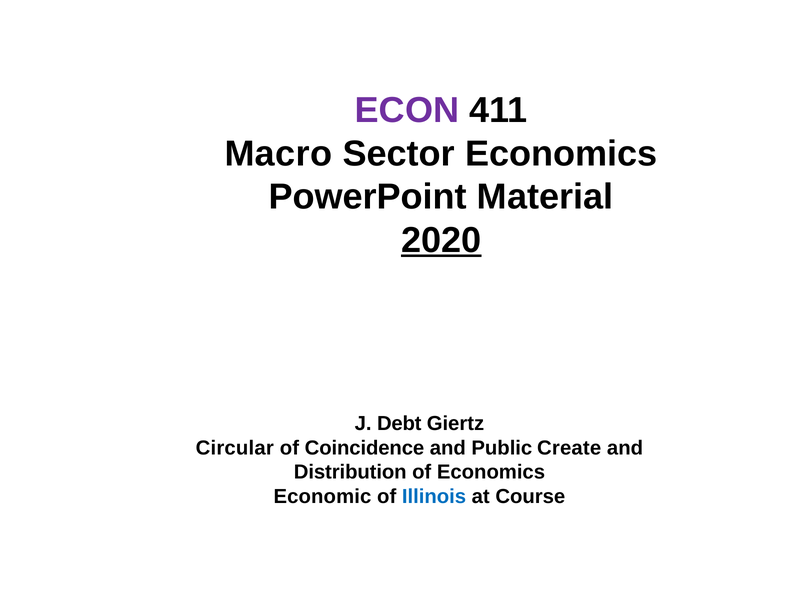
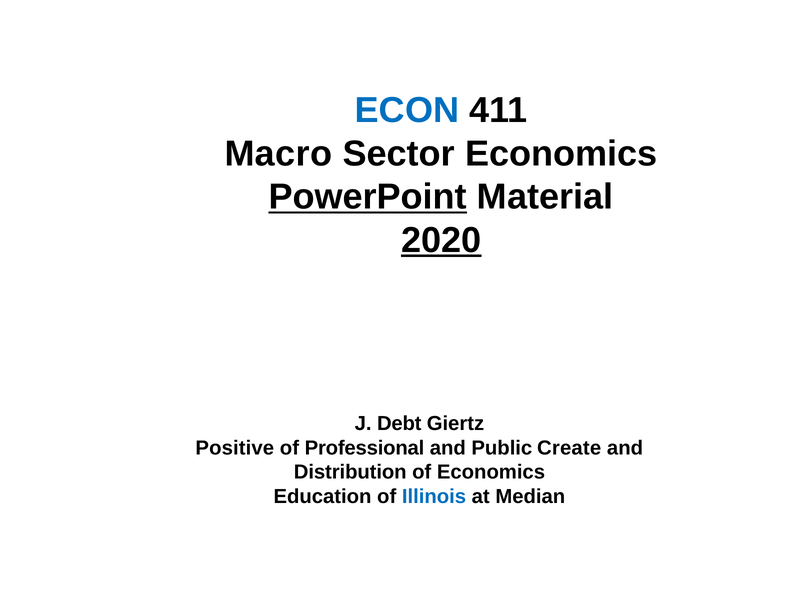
ECON colour: purple -> blue
PowerPoint underline: none -> present
Circular: Circular -> Positive
Coincidence: Coincidence -> Professional
Economic: Economic -> Education
Course: Course -> Median
